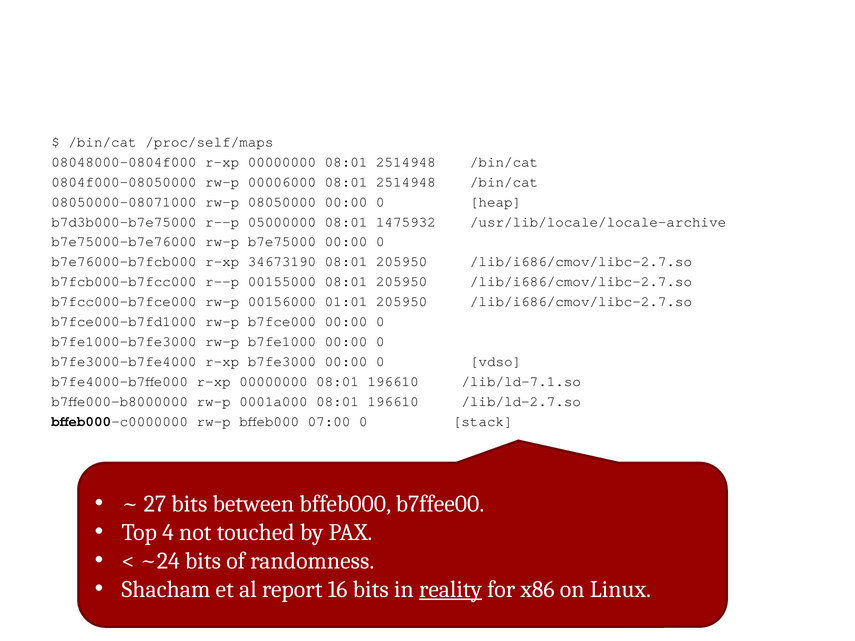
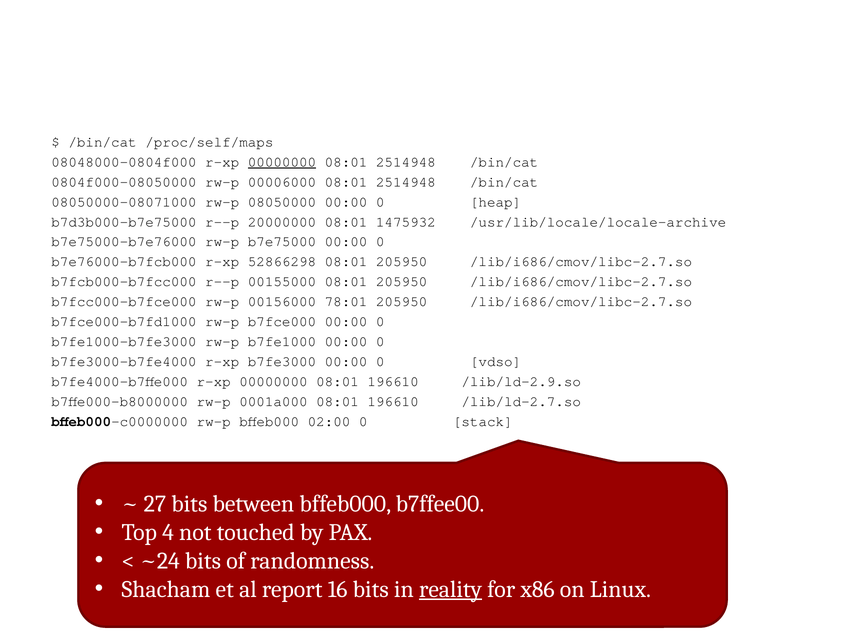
00000000 at (282, 162) underline: none -> present
05000000: 05000000 -> 20000000
34673190: 34673190 -> 52866298
01:01: 01:01 -> 78:01
/lib/ld-7.1.so: /lib/ld-7.1.so -> /lib/ld-2.9.so
07:00: 07:00 -> 02:00
